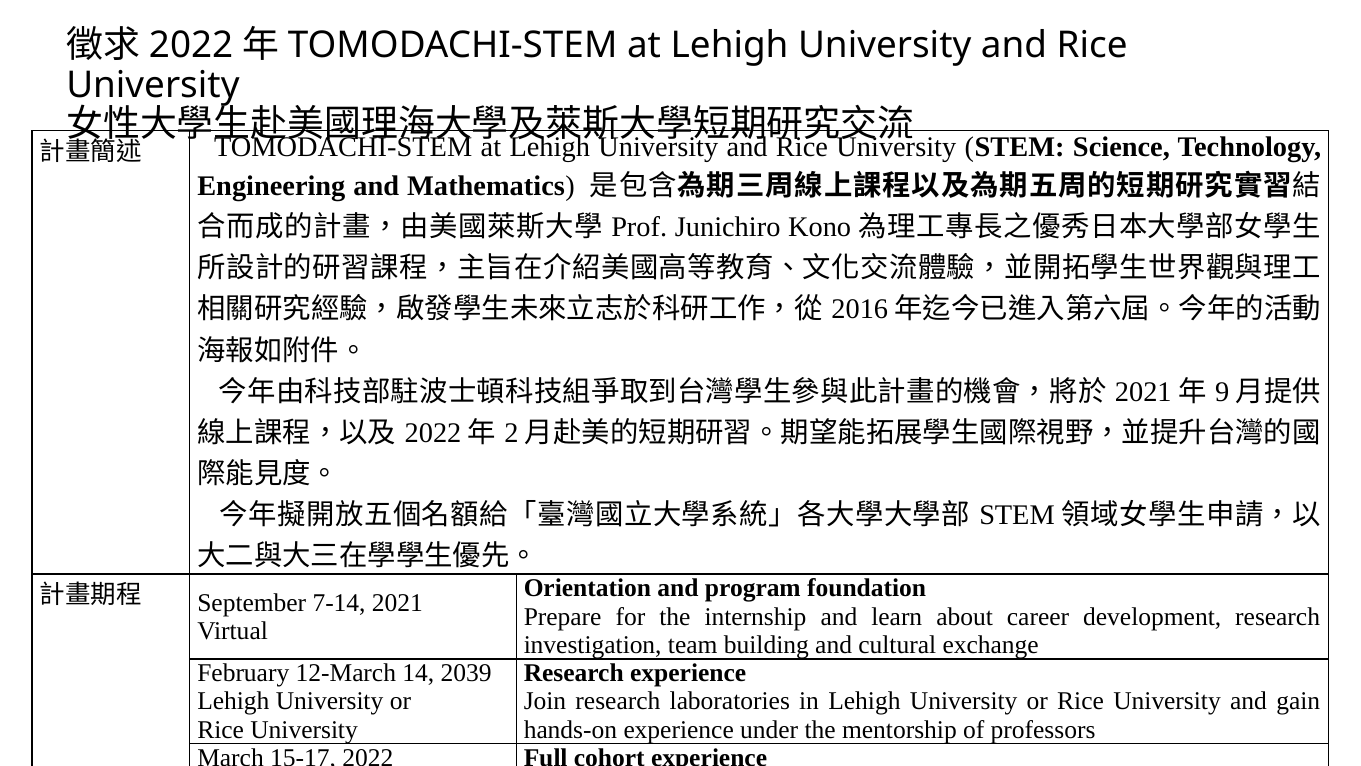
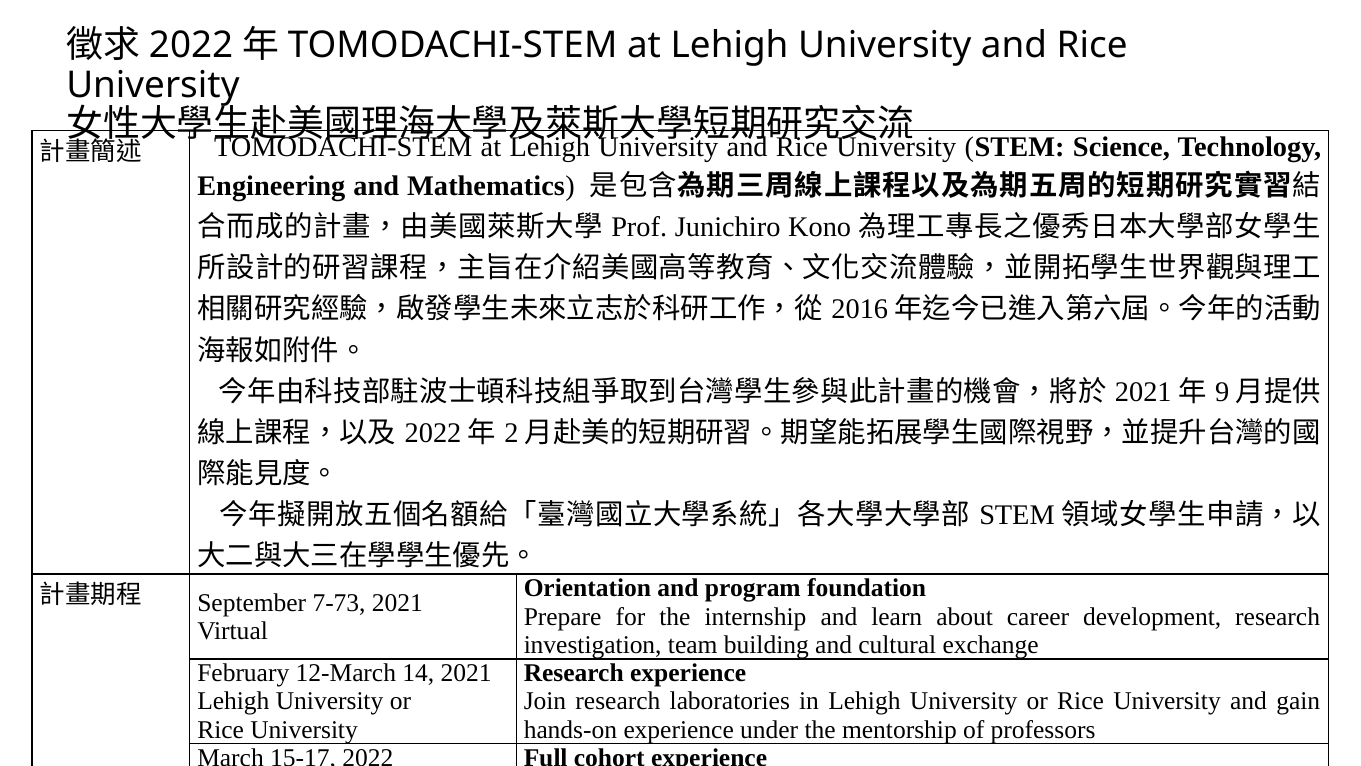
7-14: 7-14 -> 7-73
14 2039: 2039 -> 2021
